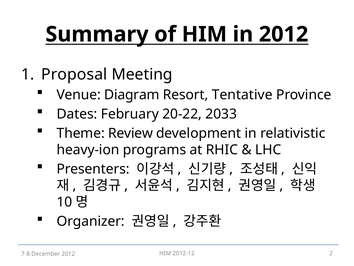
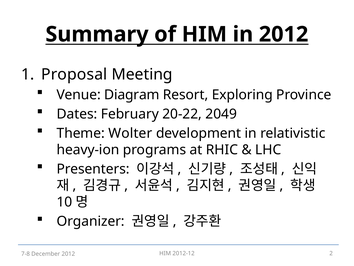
Tentative: Tentative -> Exploring
2033: 2033 -> 2049
Review: Review -> Wolter
